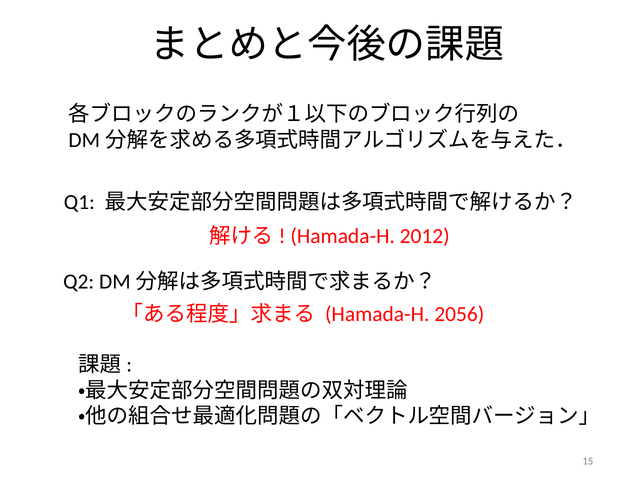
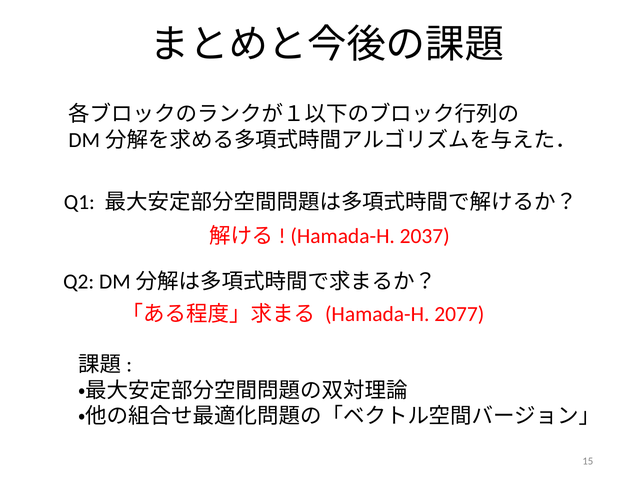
2012: 2012 -> 2037
2056: 2056 -> 2077
